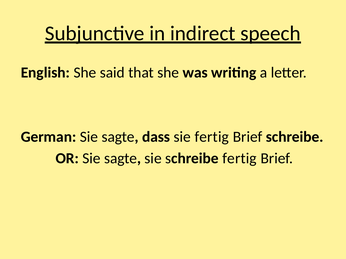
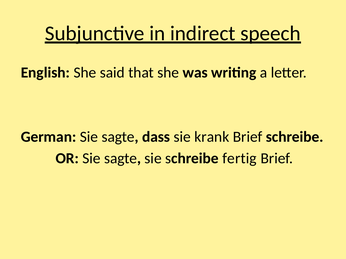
sie fertig: fertig -> krank
